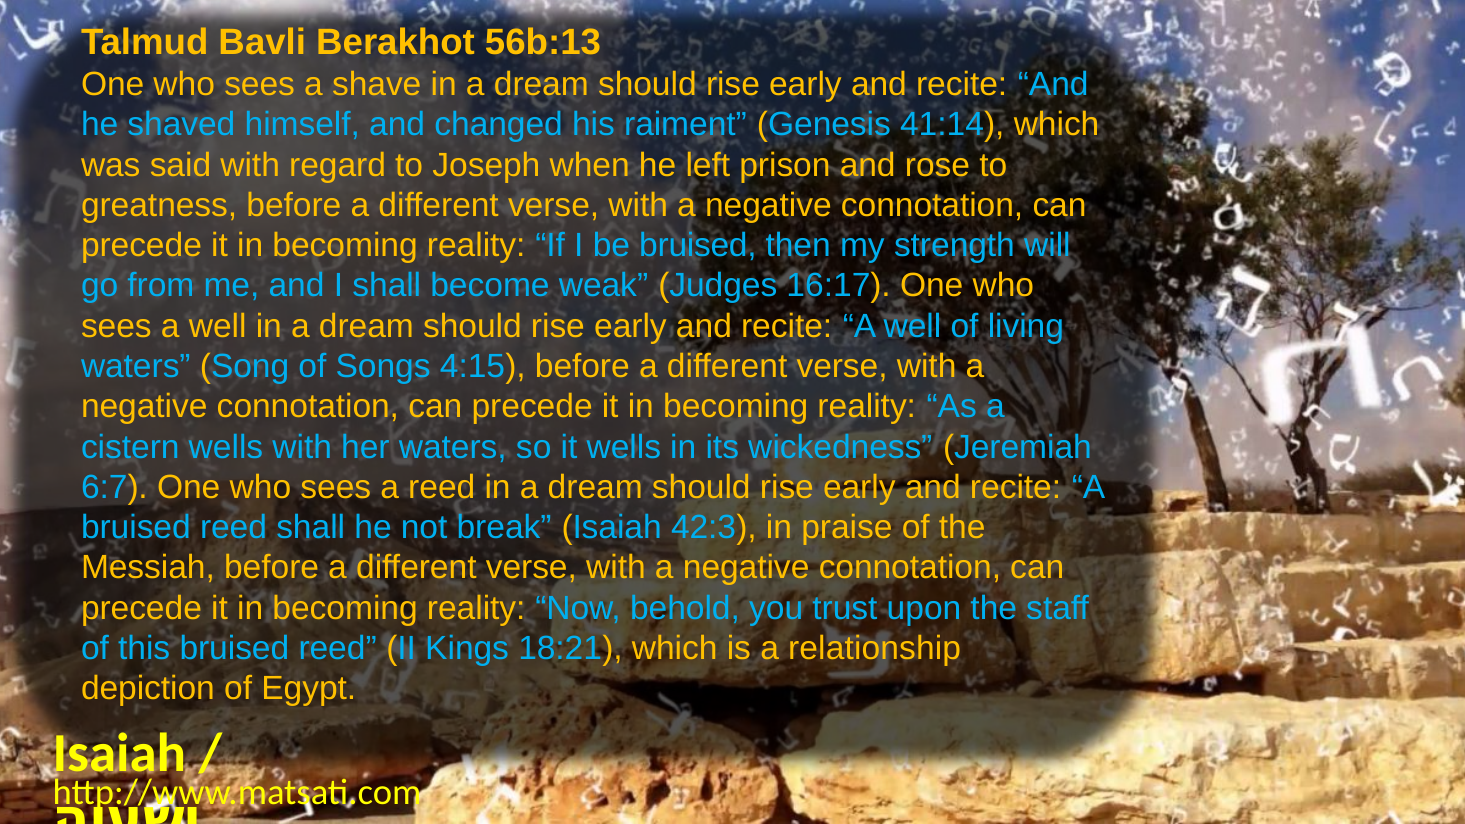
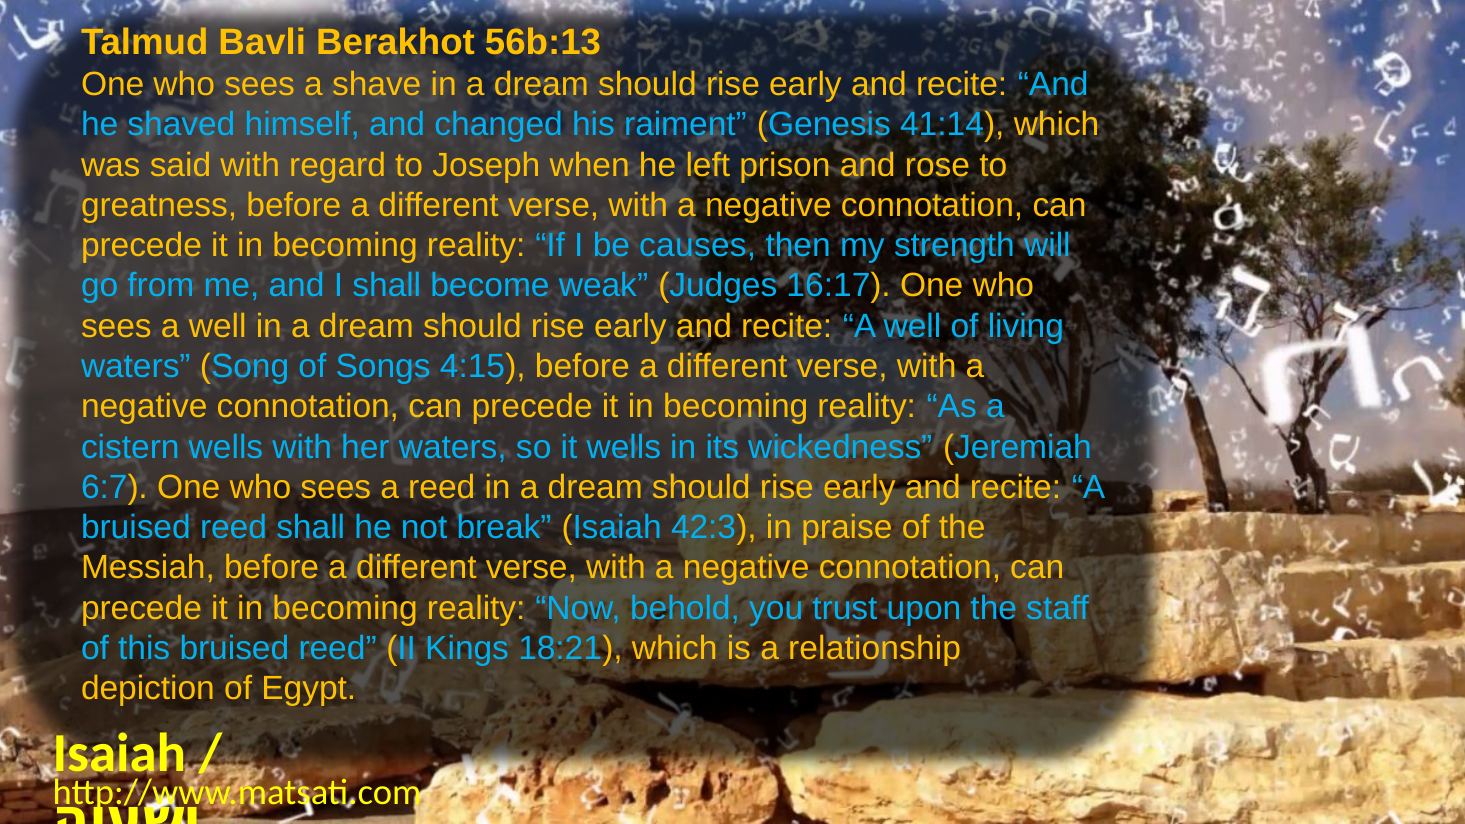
be bruised: bruised -> causes
